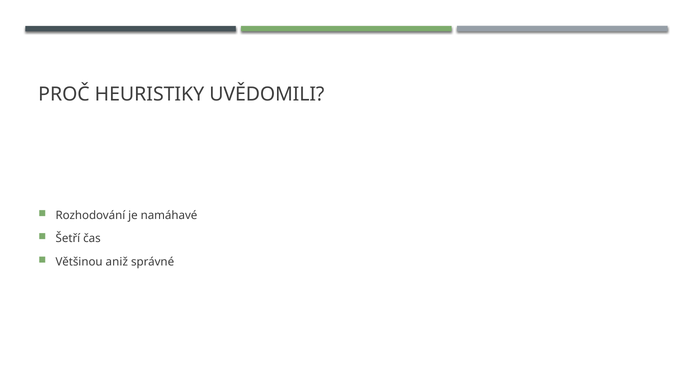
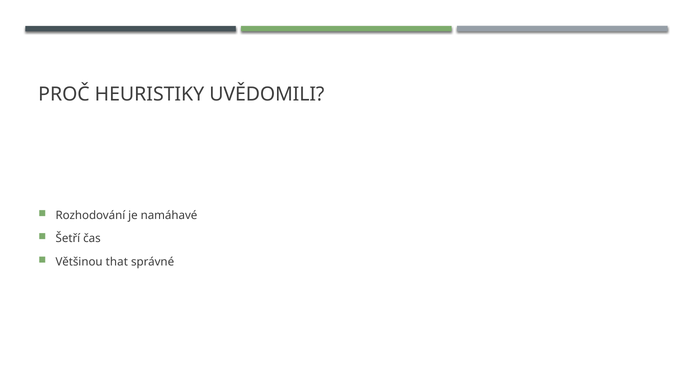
aniž: aniž -> that
